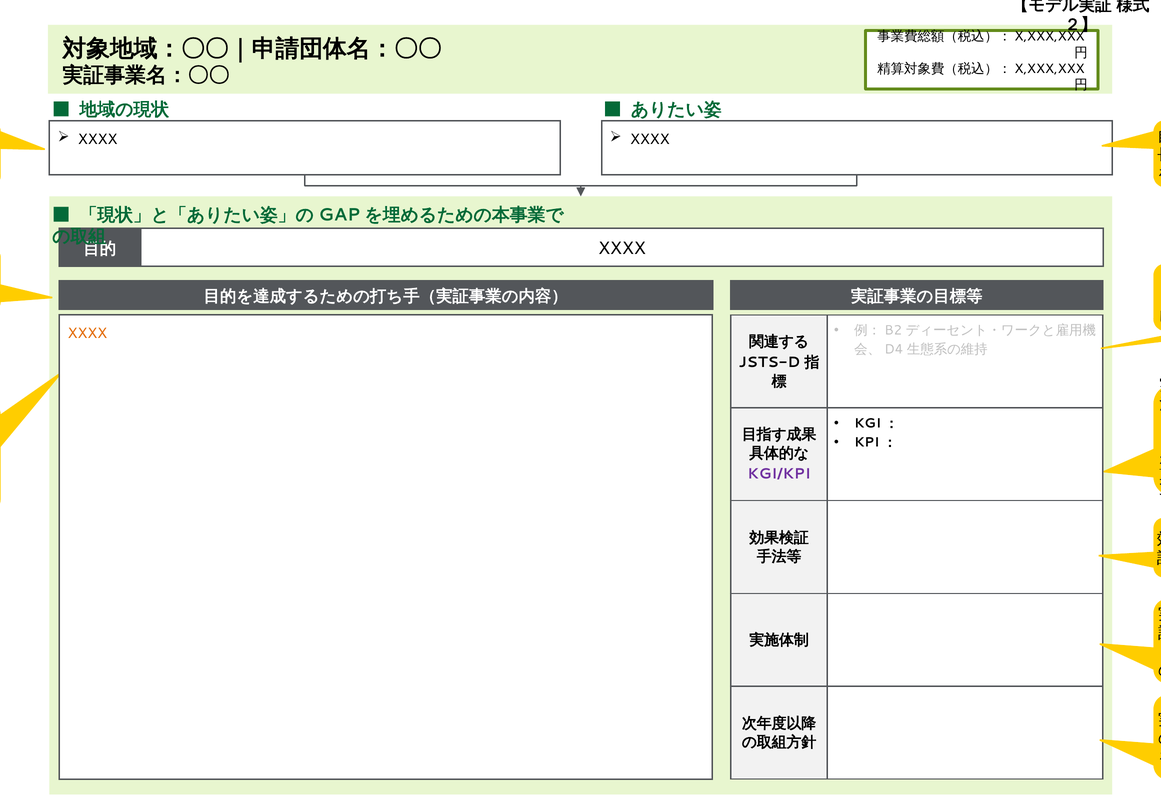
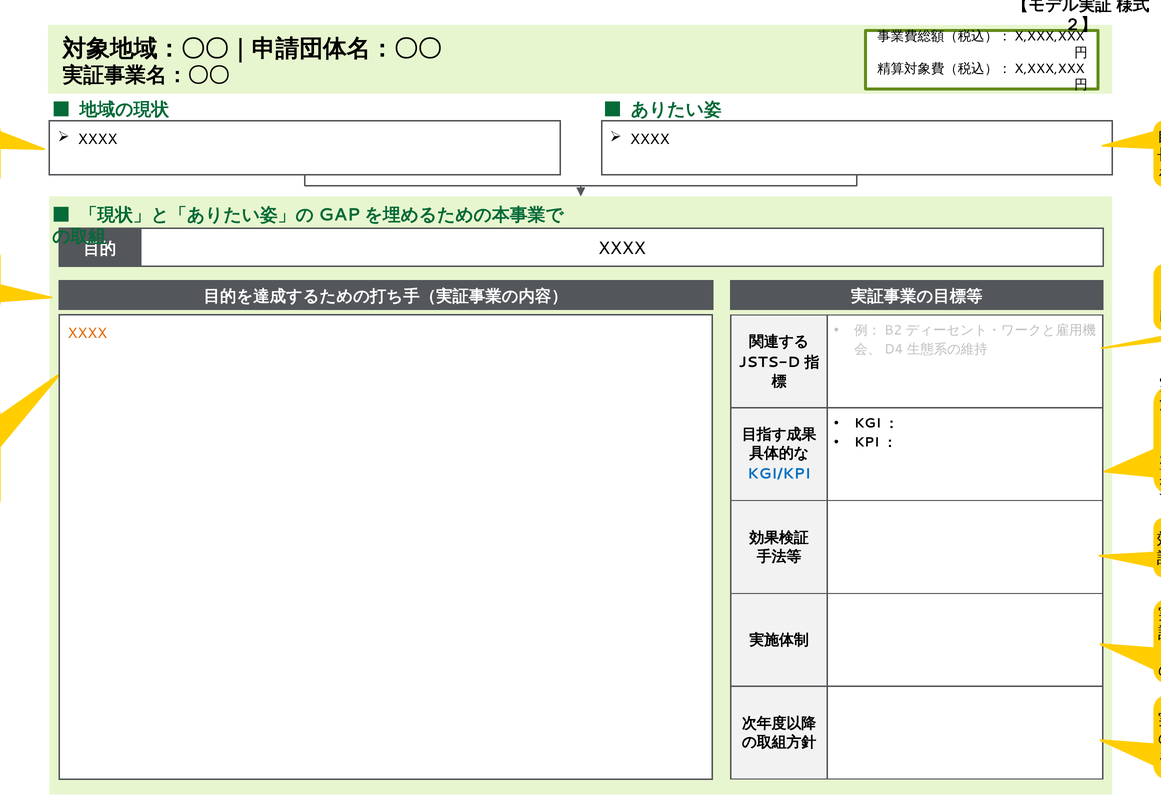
KGI/KPI colour: purple -> blue
